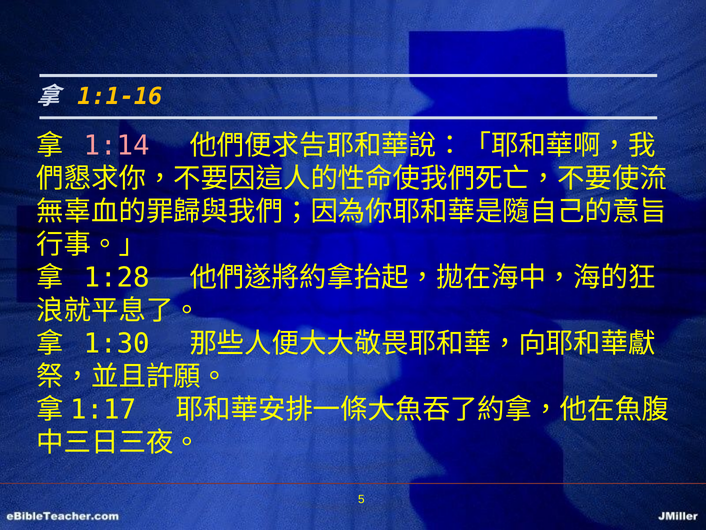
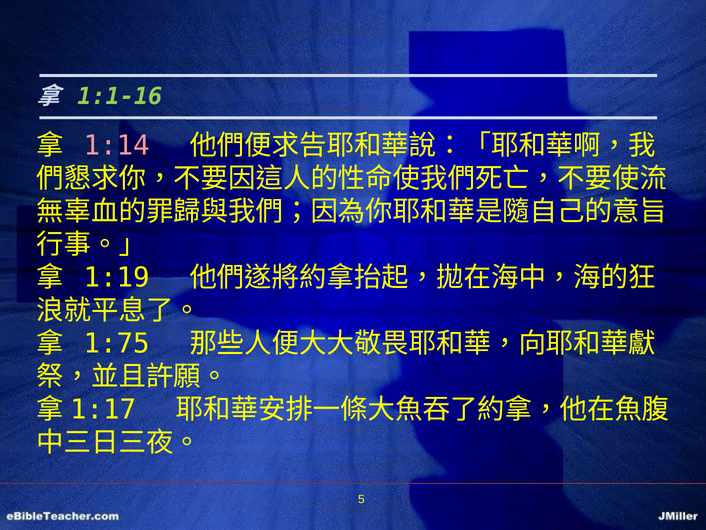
1:1-16 colour: yellow -> light green
1:28: 1:28 -> 1:19
1:30: 1:30 -> 1:75
